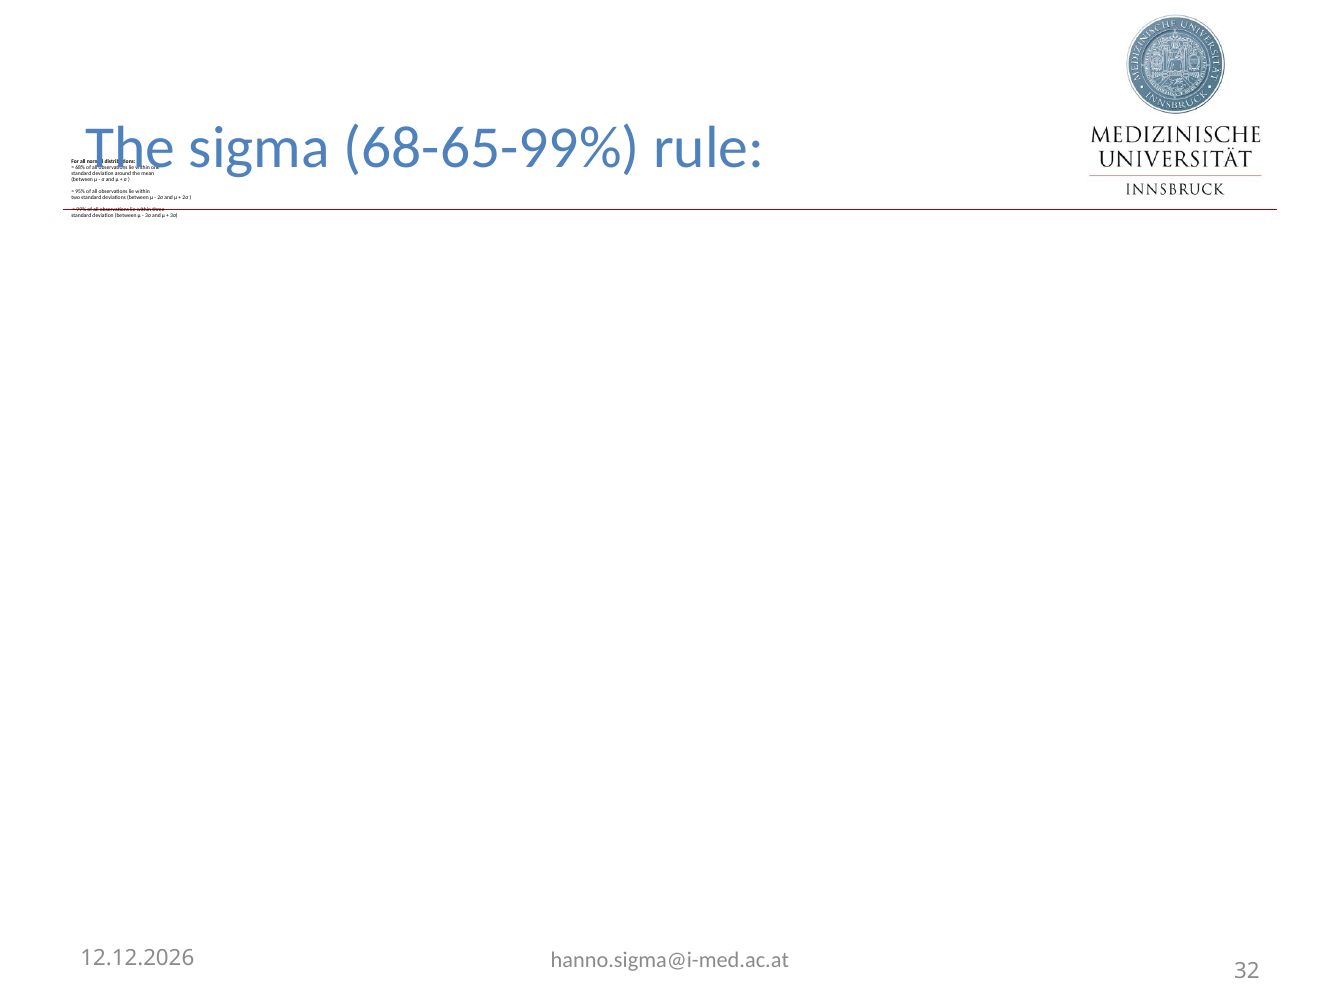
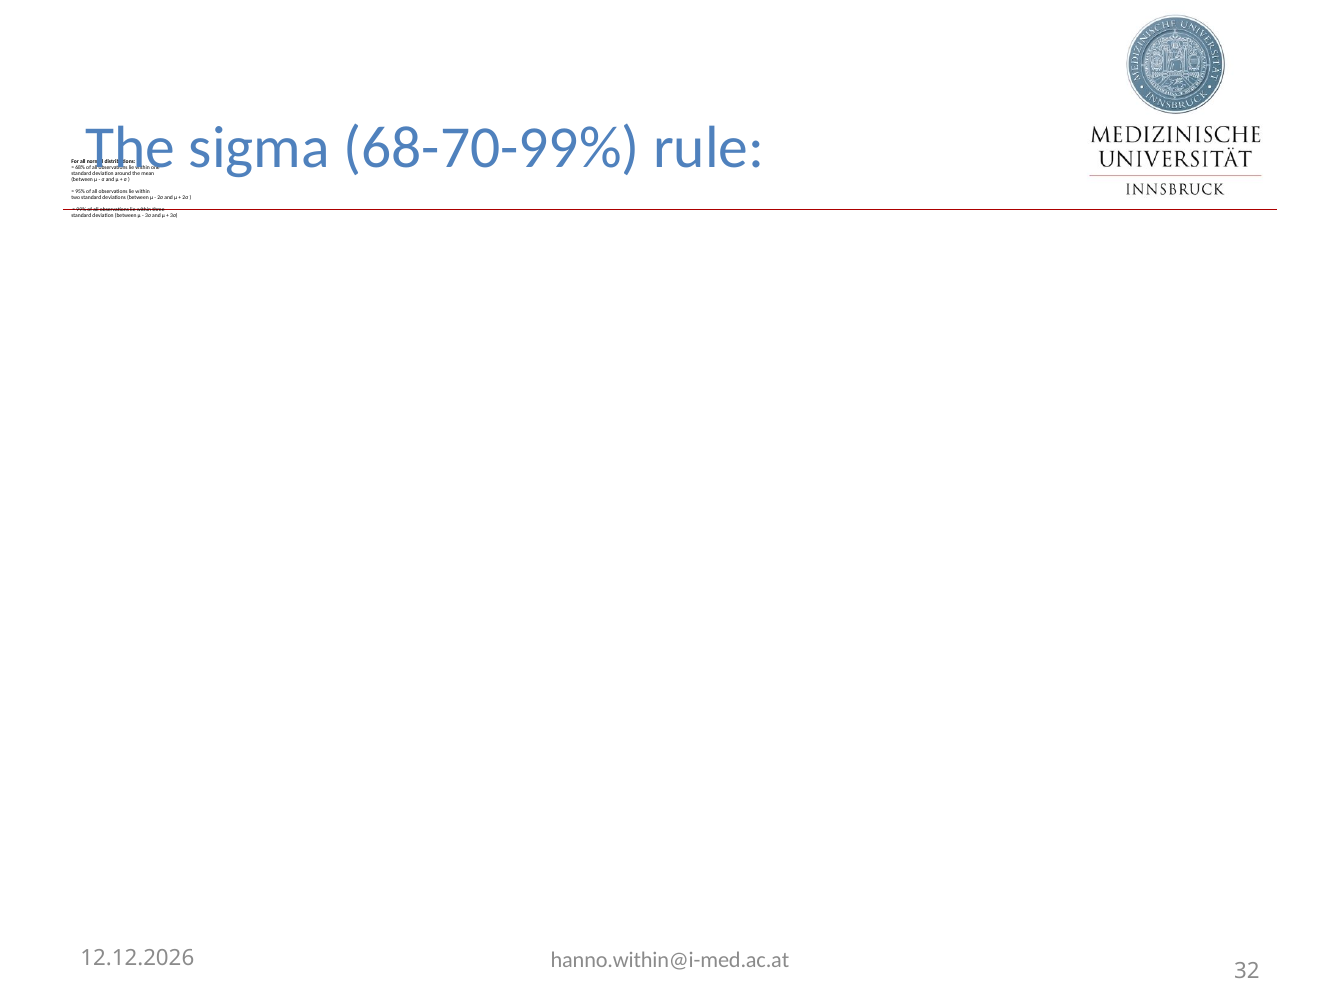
68-65-99%: 68-65-99% -> 68-70-99%
hanno.sigma@i-med.ac.at: hanno.sigma@i-med.ac.at -> hanno.within@i-med.ac.at
